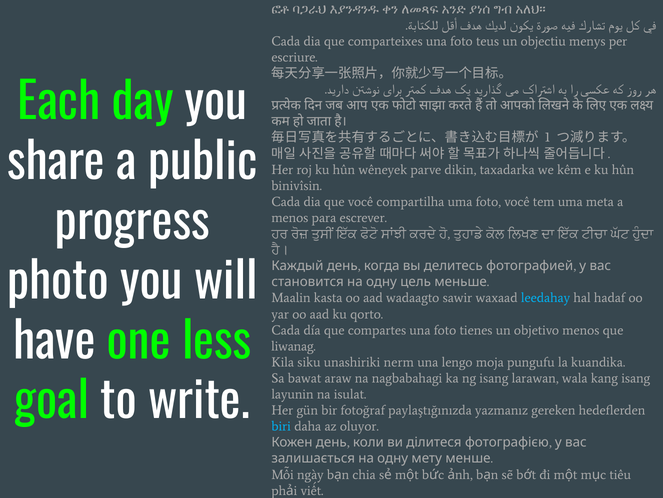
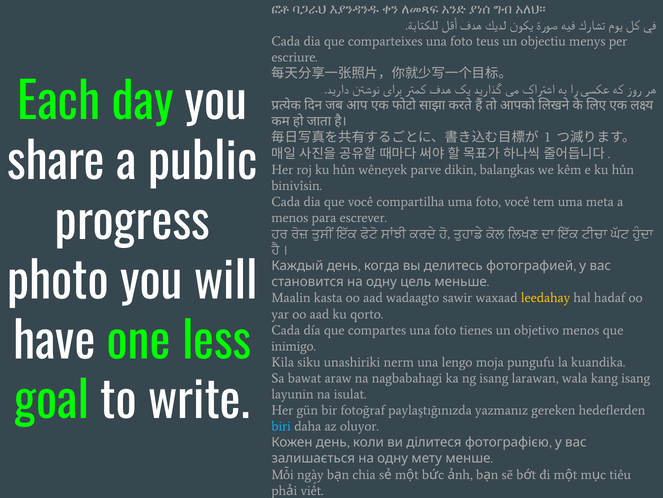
taxadarka: taxadarka -> balangkas
leedahay colour: light blue -> yellow
liwanag: liwanag -> inimigo
